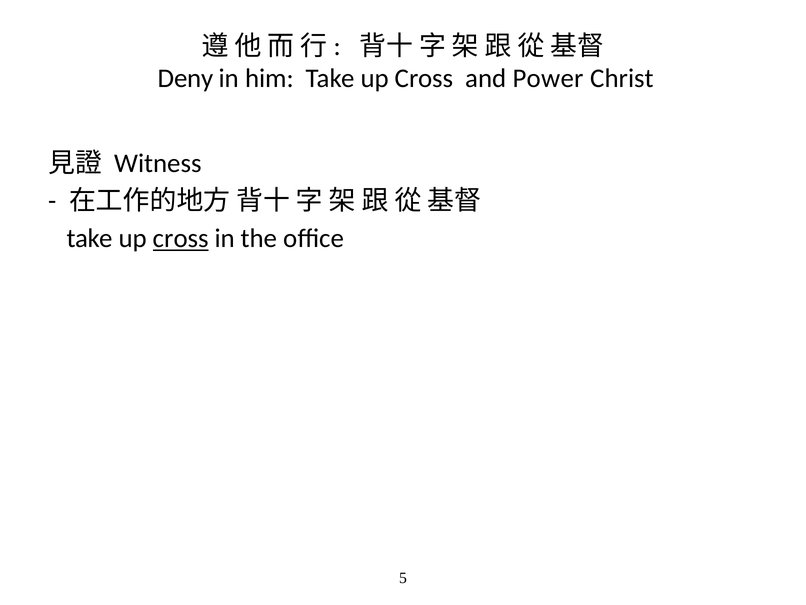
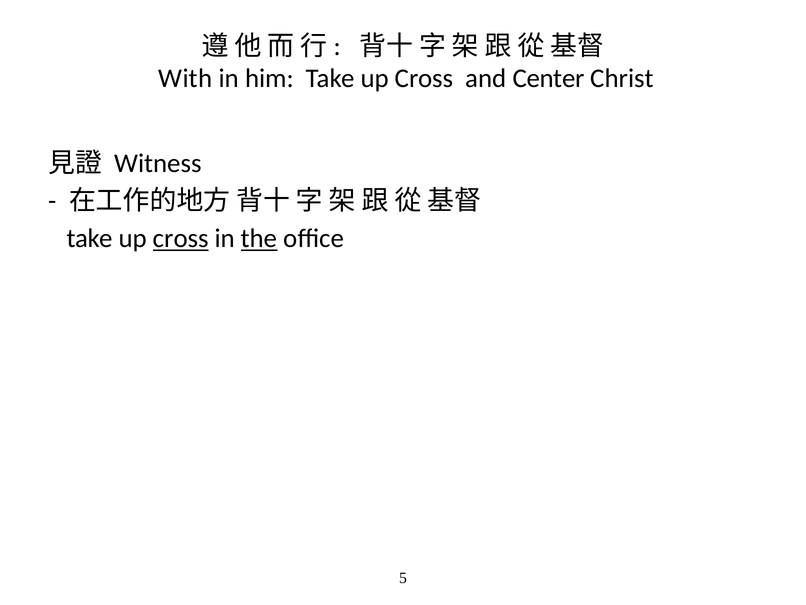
Deny: Deny -> With
Power: Power -> Center
the underline: none -> present
